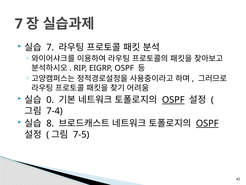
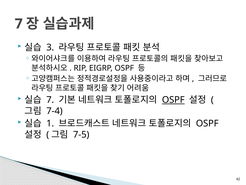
7 at (50, 47): 7 -> 3
0 at (50, 100): 0 -> 7
8: 8 -> 1
OSPF at (207, 123) underline: present -> none
